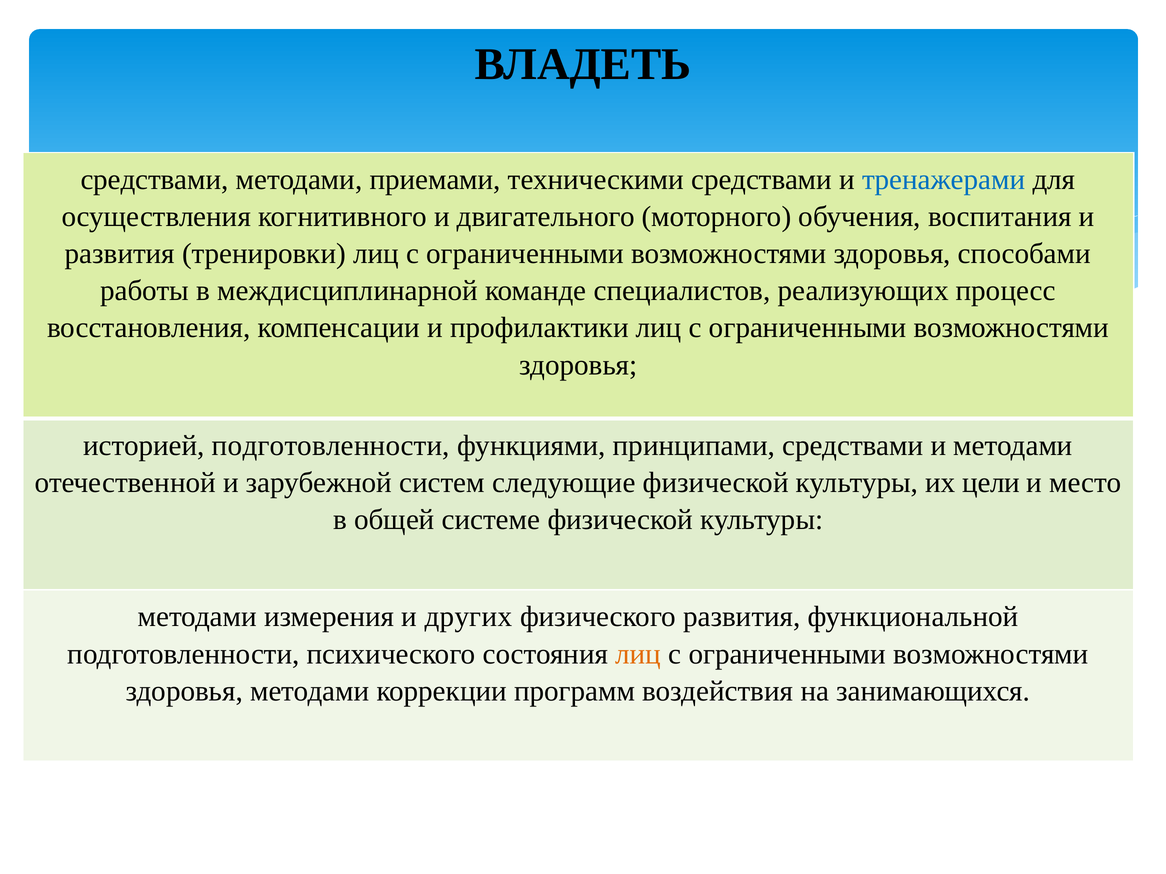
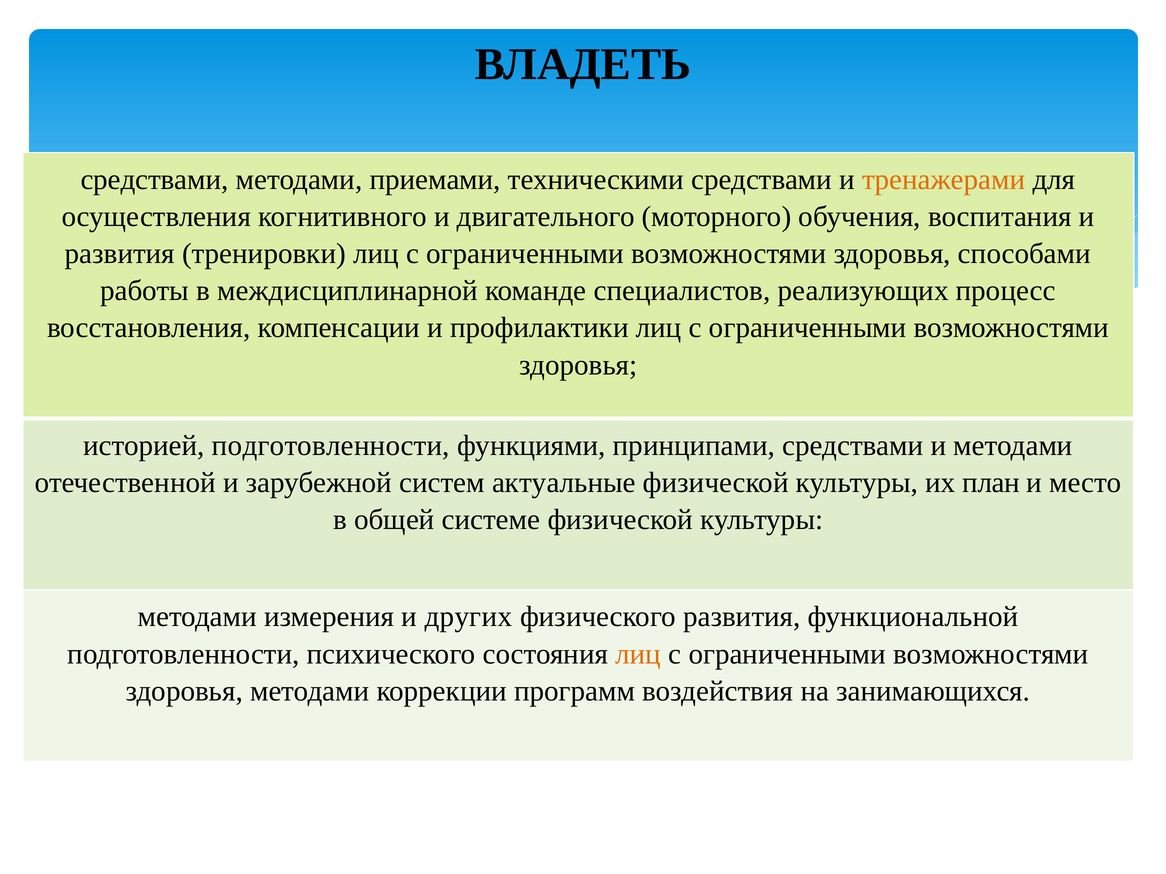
тренажерами colour: blue -> orange
следующие: следующие -> актуальные
цели: цели -> план
